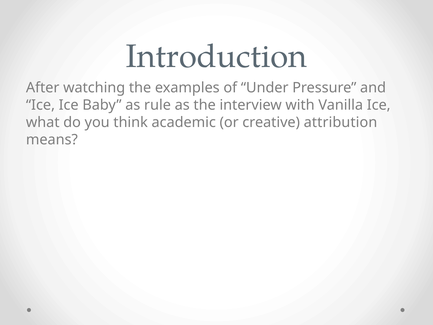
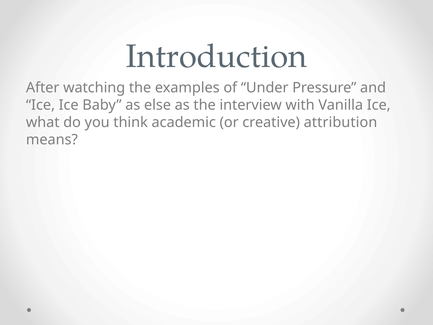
rule: rule -> else
